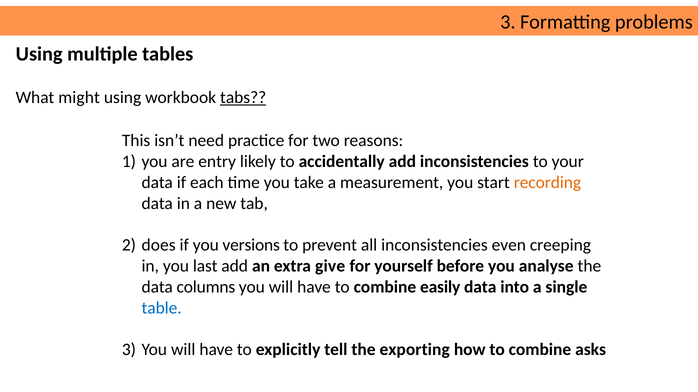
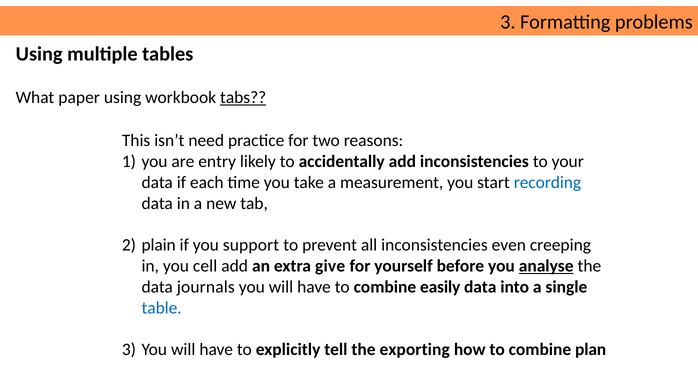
might: might -> paper
recording colour: orange -> blue
does: does -> plain
versions: versions -> support
last: last -> cell
analyse underline: none -> present
columns: columns -> journals
asks: asks -> plan
